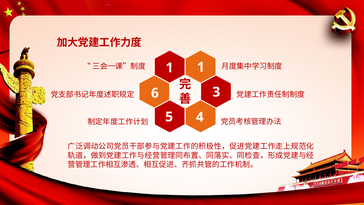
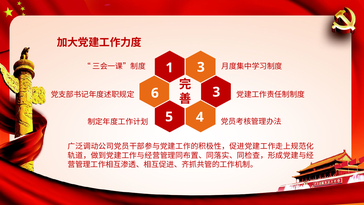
1 1: 1 -> 3
